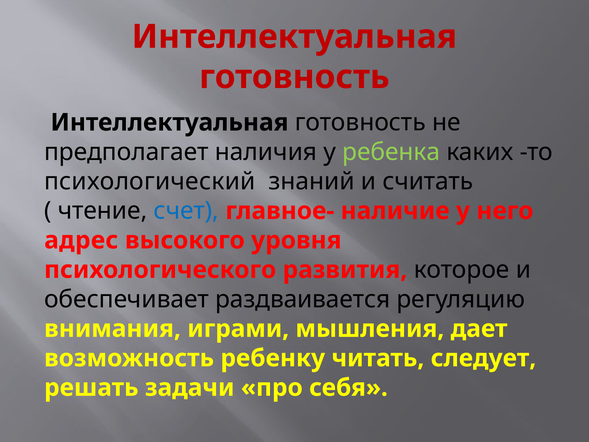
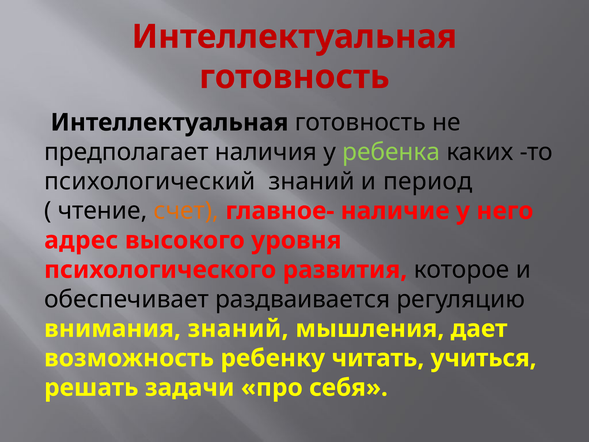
считать: считать -> период
счет colour: blue -> orange
внимания играми: играми -> знаний
следует: следует -> учиться
